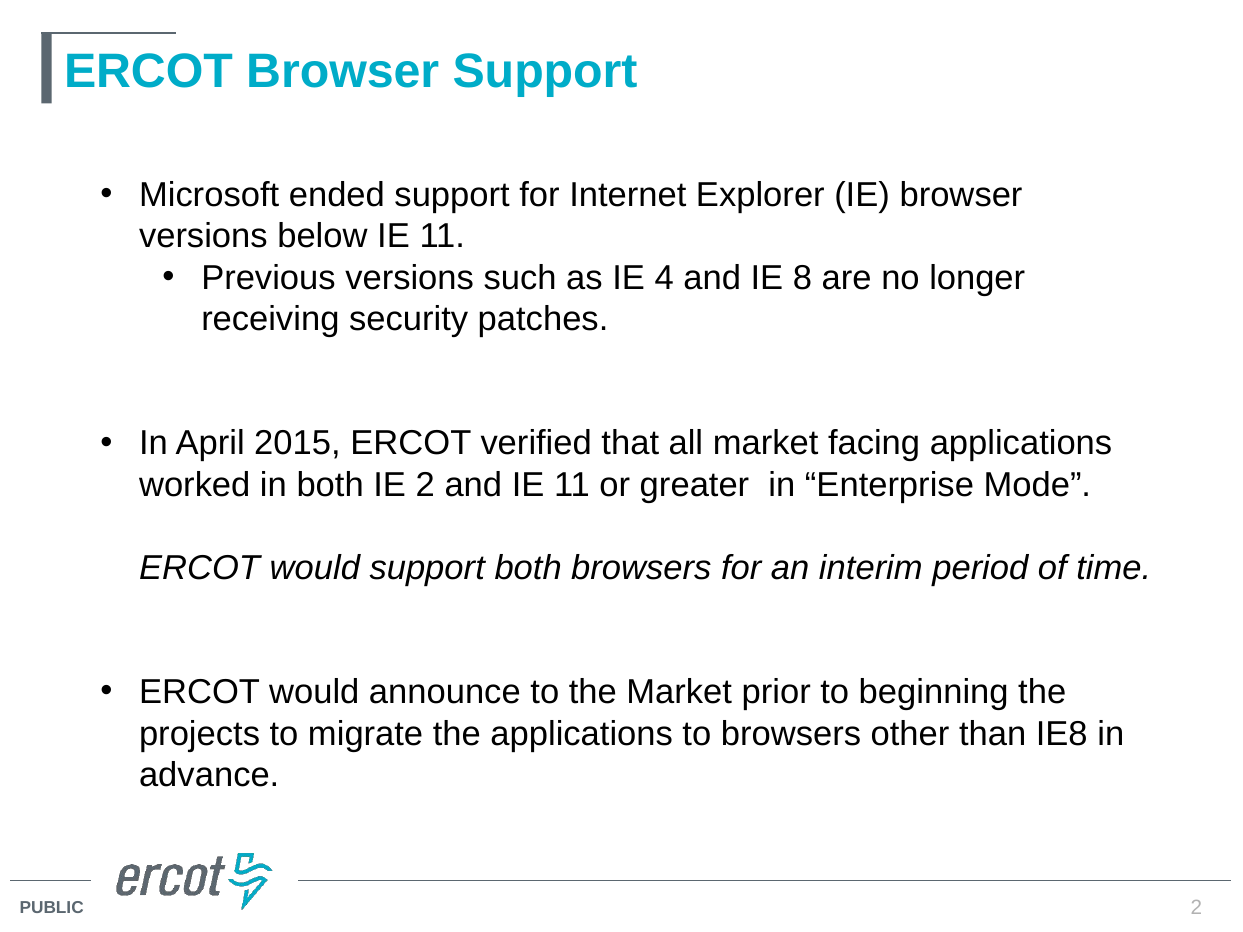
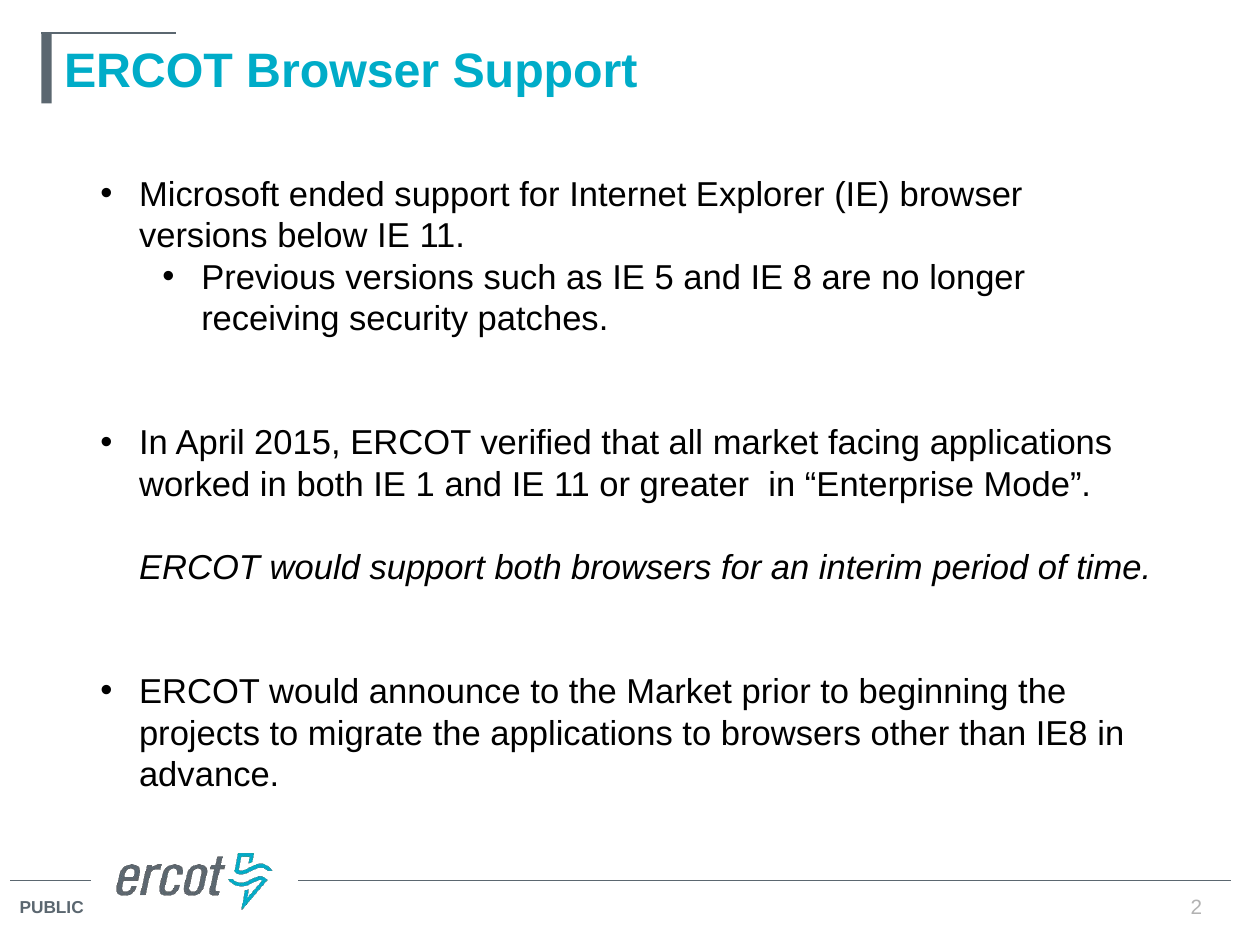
4: 4 -> 5
IE 2: 2 -> 1
